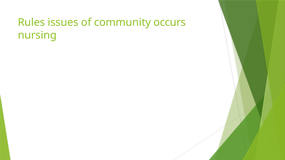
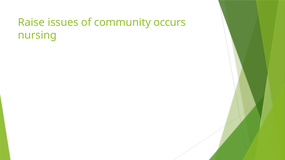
Rules: Rules -> Raise
